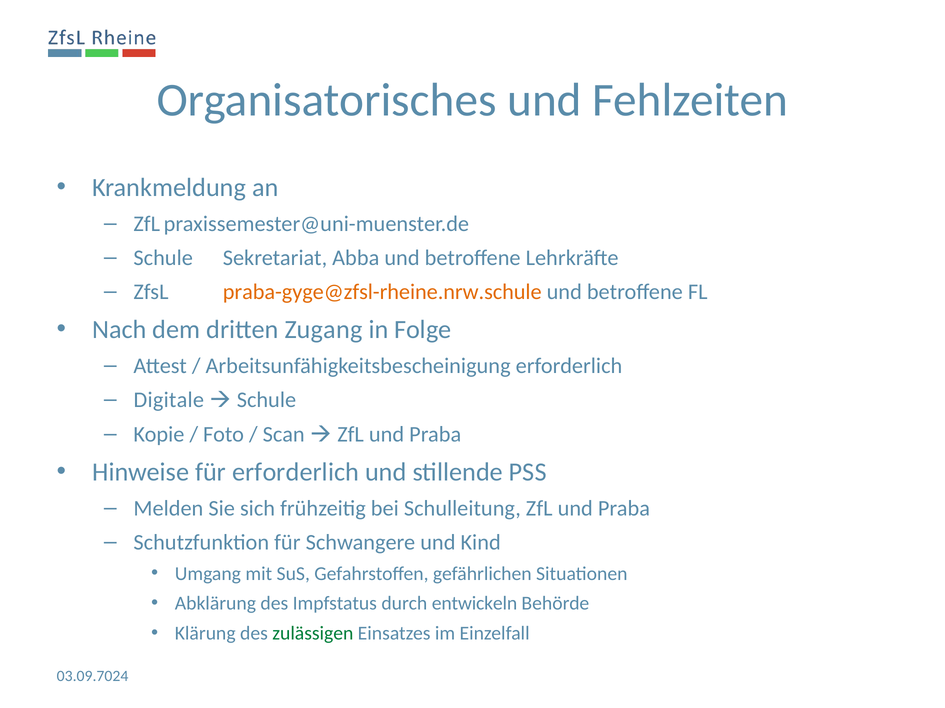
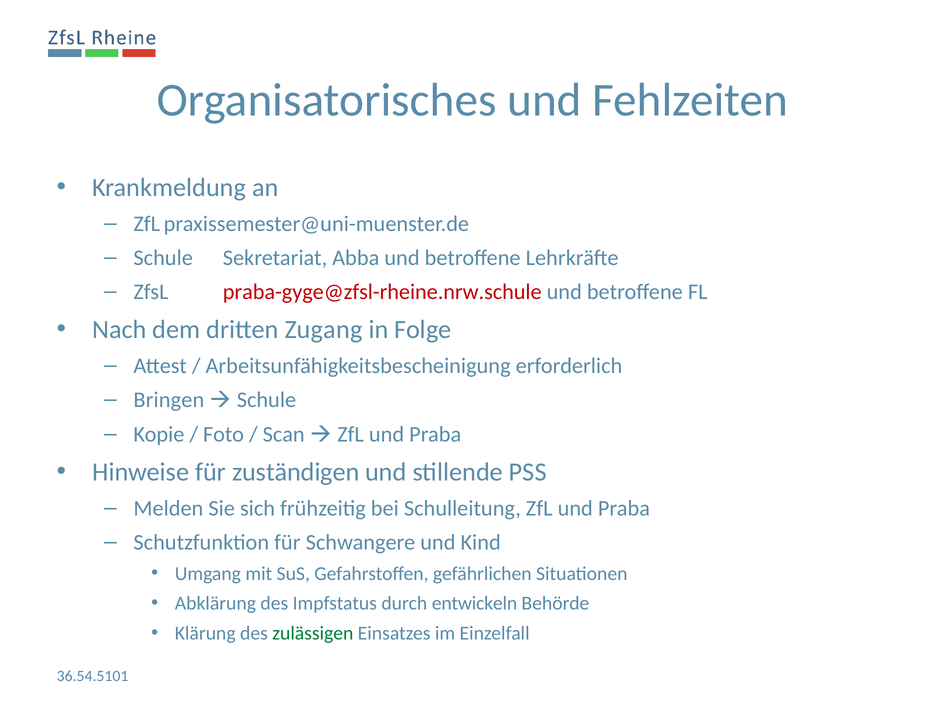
praba-gyge@zfsl-rheine.nrw.schule colour: orange -> red
Digitale: Digitale -> Bringen
für erforderlich: erforderlich -> zuständigen
03.09.7024: 03.09.7024 -> 36.54.5101
